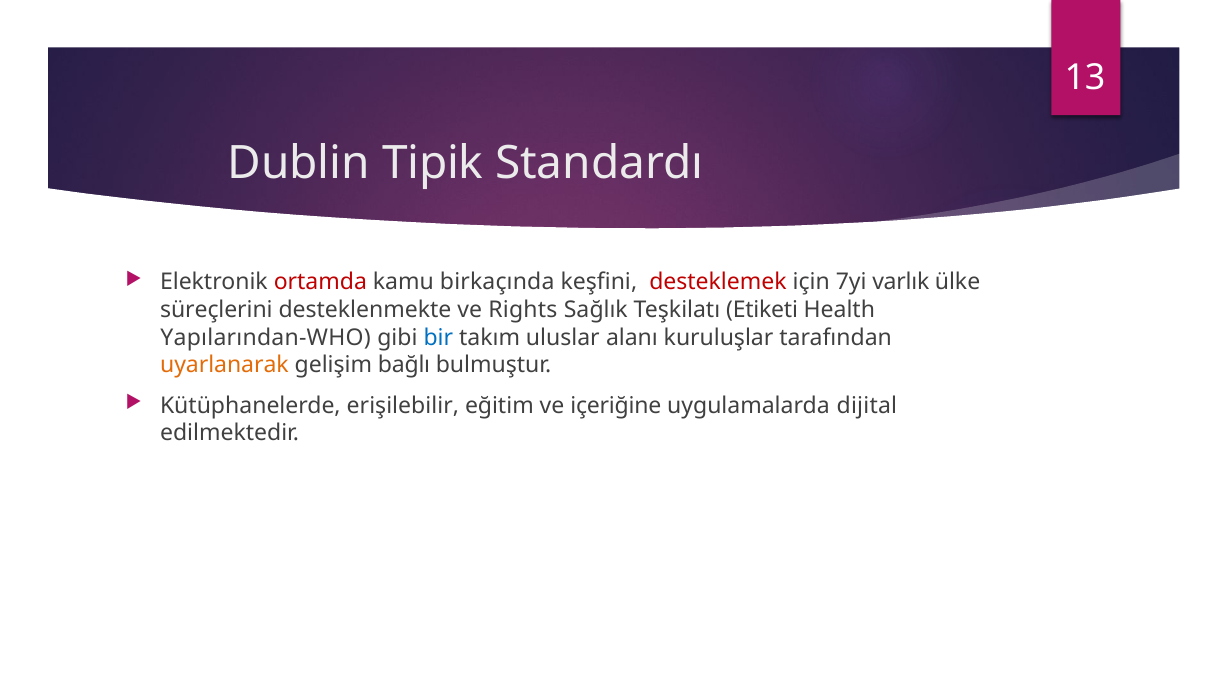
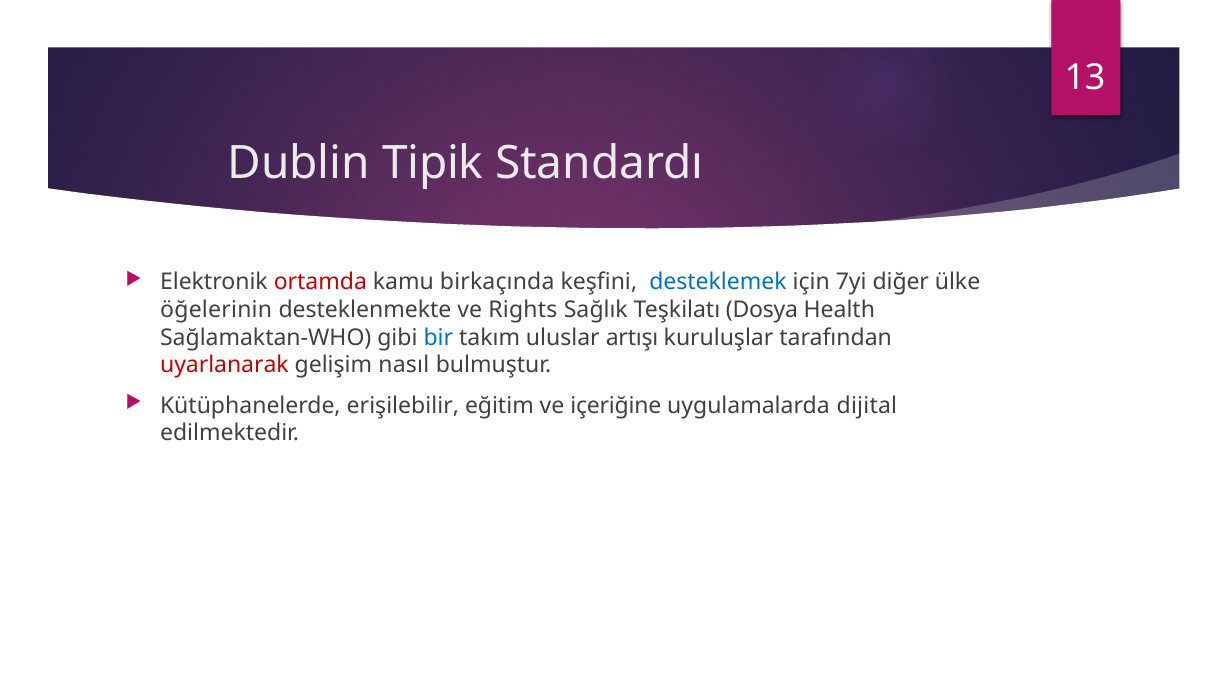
desteklemek colour: red -> blue
varlık: varlık -> diğer
süreçlerini: süreçlerini -> öğelerinin
Etiketi: Etiketi -> Dosya
Yapılarından-WHO: Yapılarından-WHO -> Sağlamaktan-WHO
alanı: alanı -> artışı
uyarlanarak colour: orange -> red
bağlı: bağlı -> nasıl
